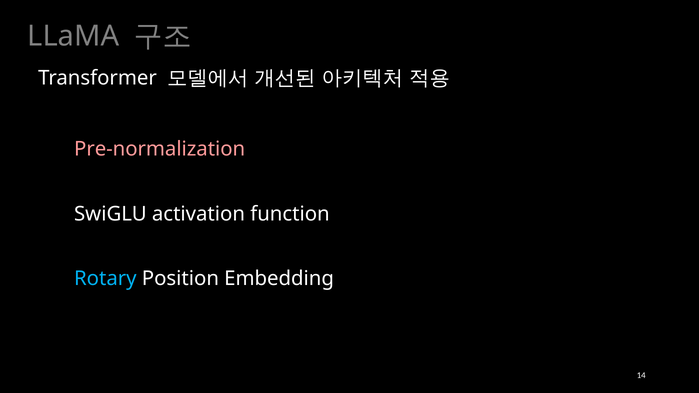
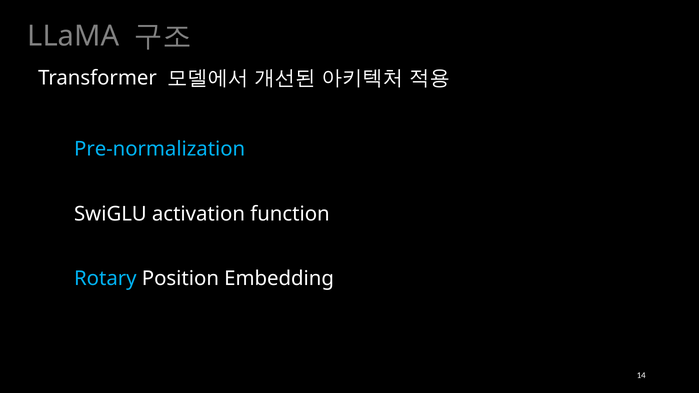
Pre-normalization colour: pink -> light blue
